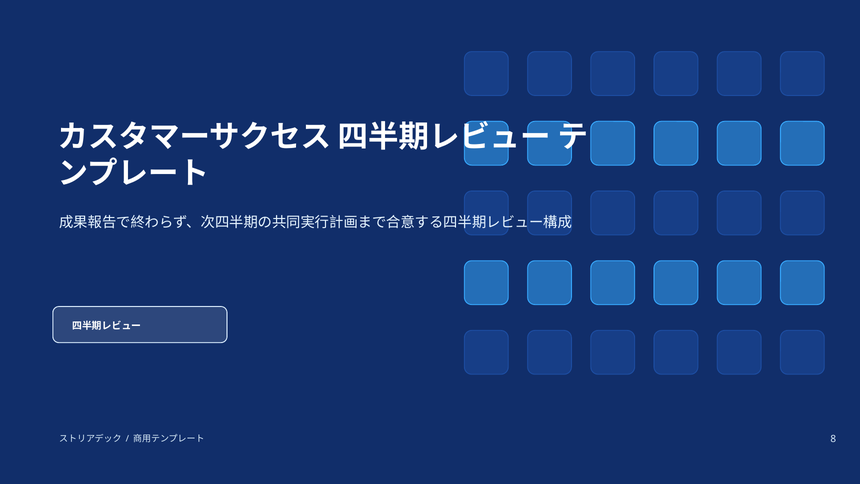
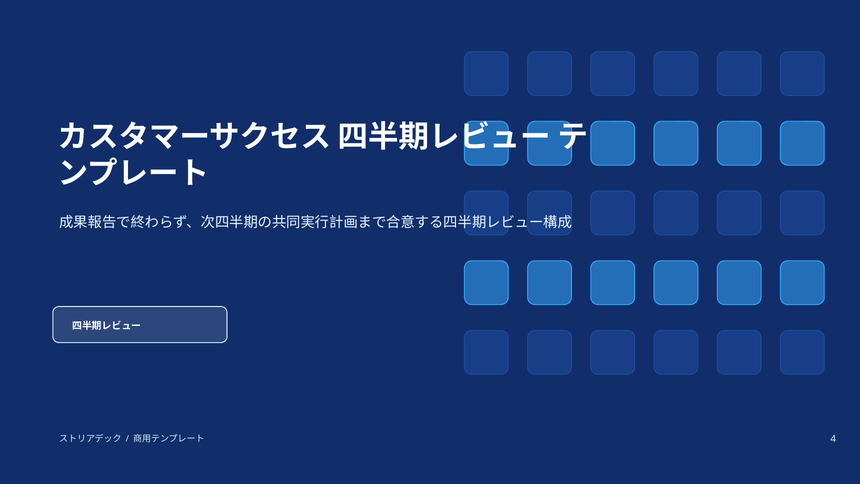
8: 8 -> 4
